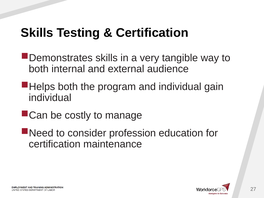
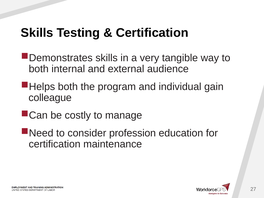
individual at (50, 98): individual -> colleague
